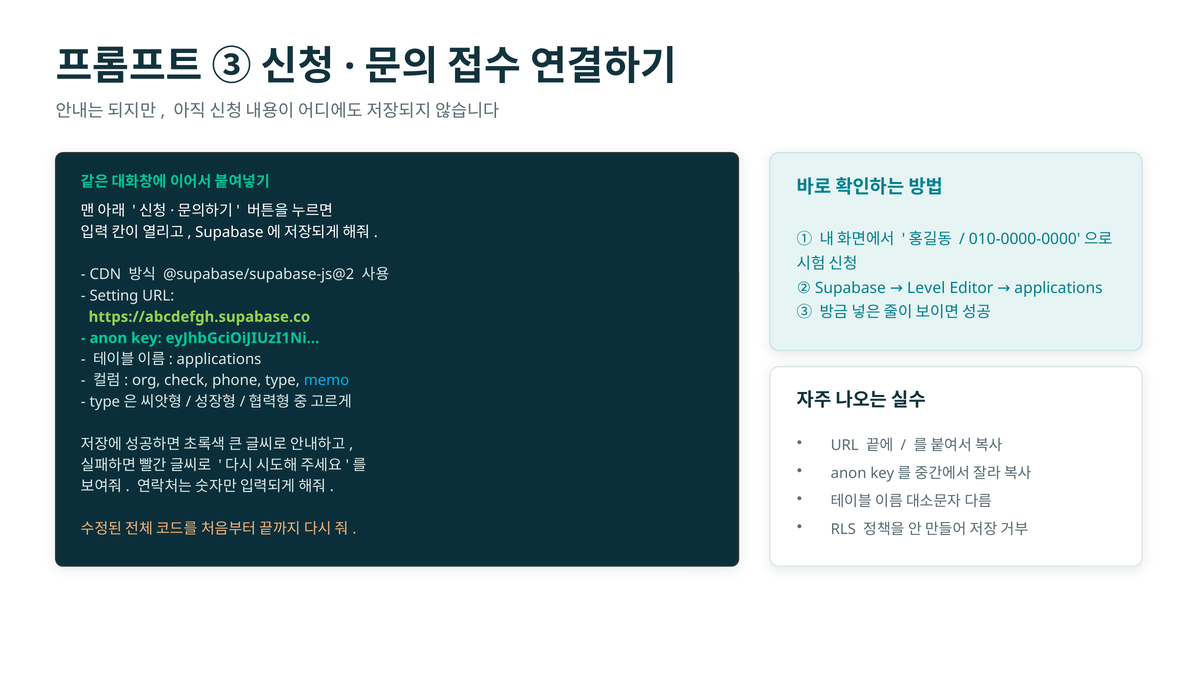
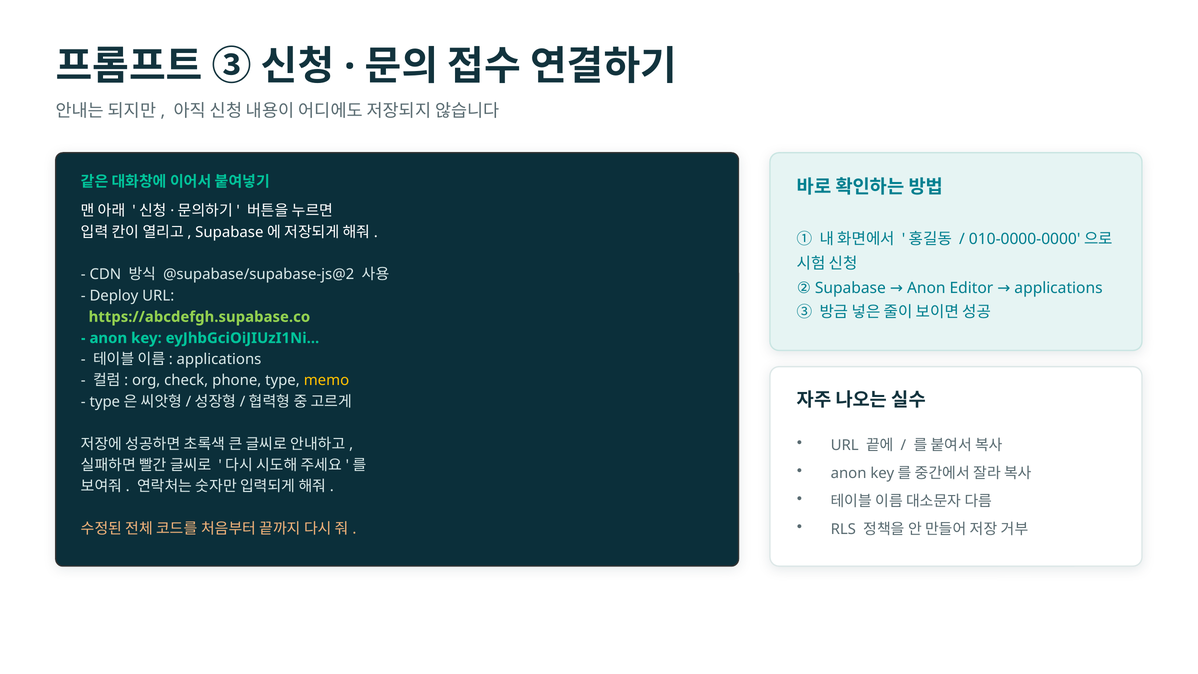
Supabase Level: Level -> Anon
Setting: Setting -> Deploy
memo colour: light blue -> yellow
